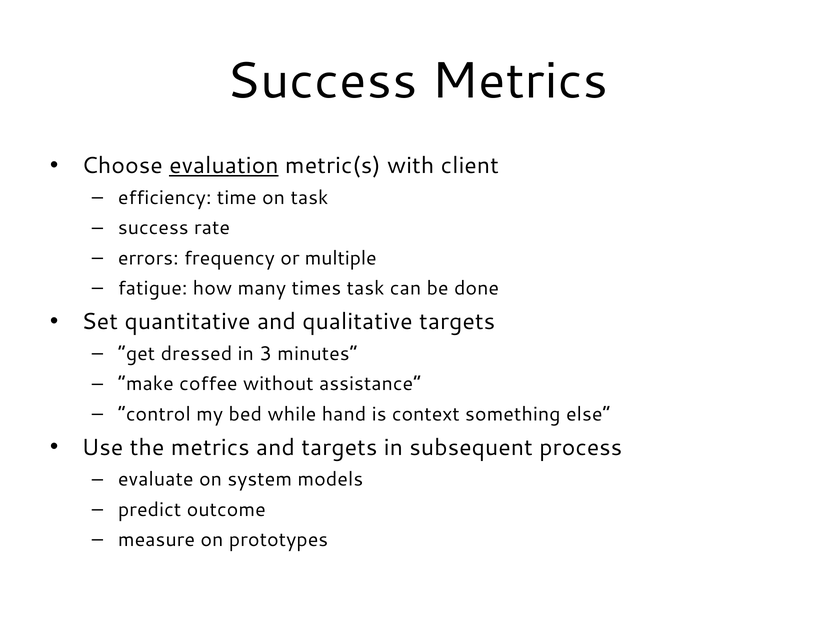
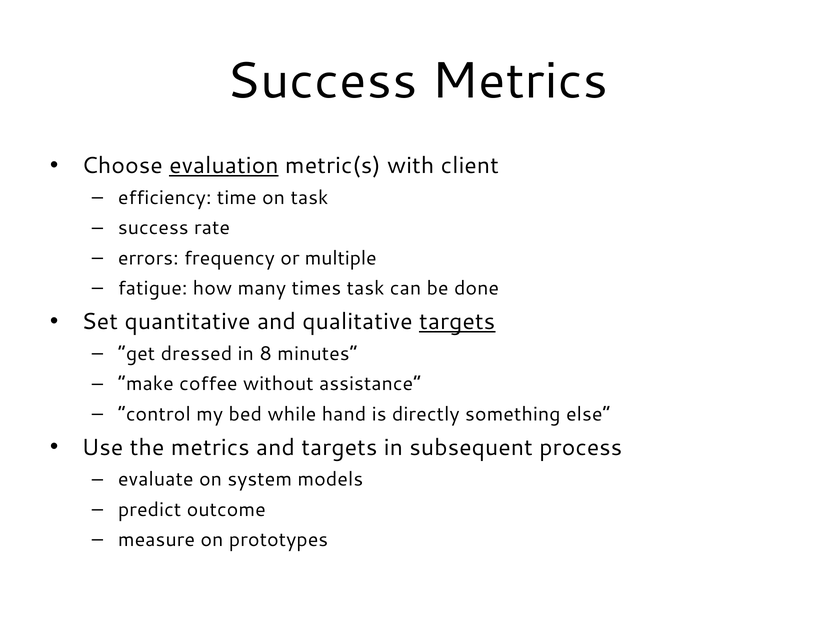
targets at (457, 322) underline: none -> present
3: 3 -> 8
context: context -> directly
